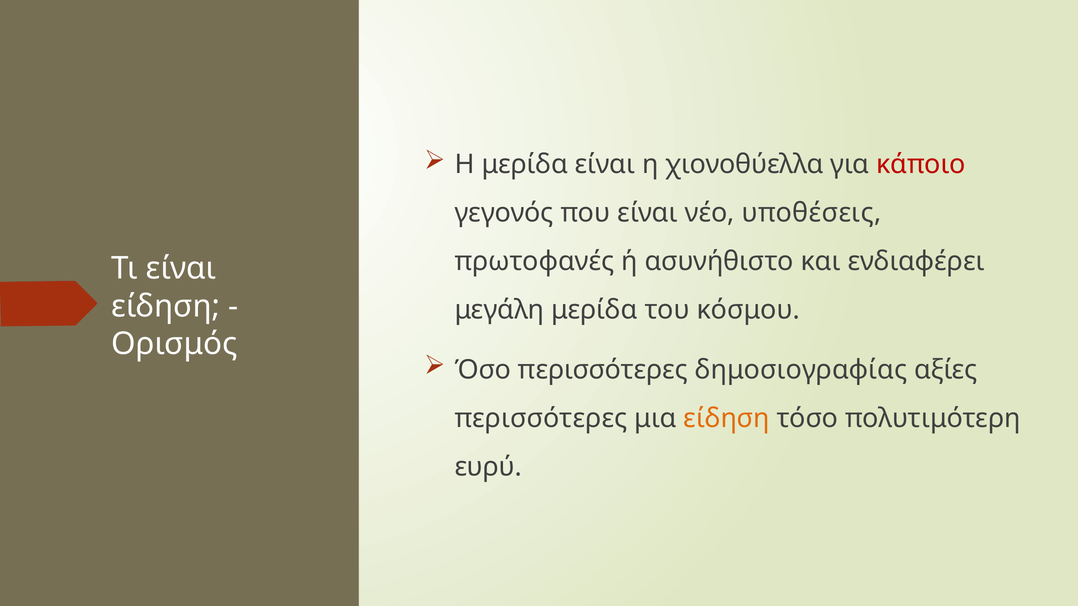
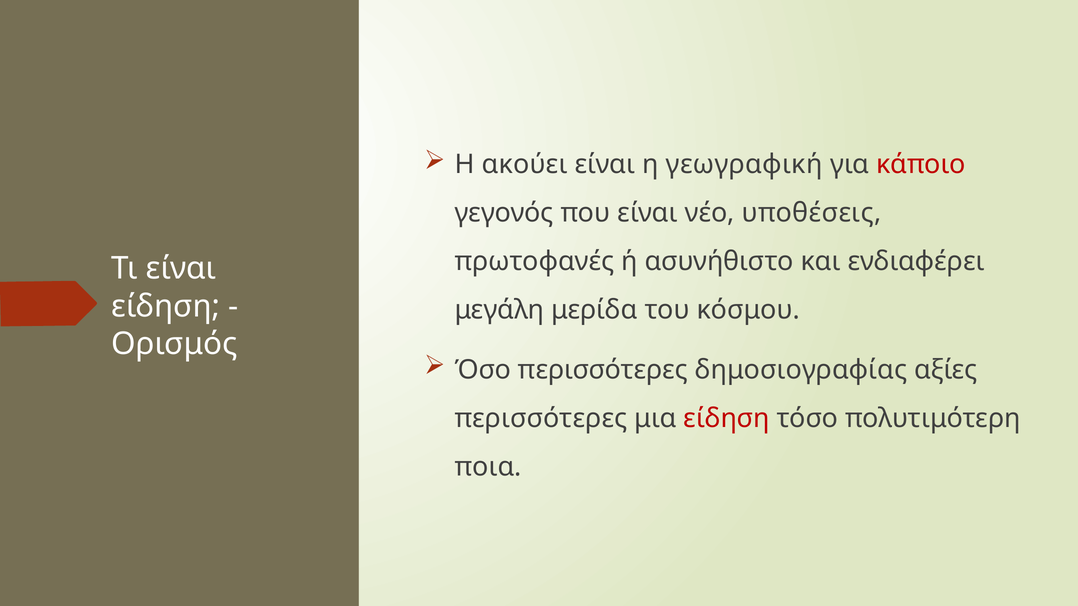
Η μερίδα: μερίδα -> ακούει
χιονοθύελλα: χιονοθύελλα -> γεωγραφική
είδηση at (727, 418) colour: orange -> red
ευρύ: ευρύ -> ποια
